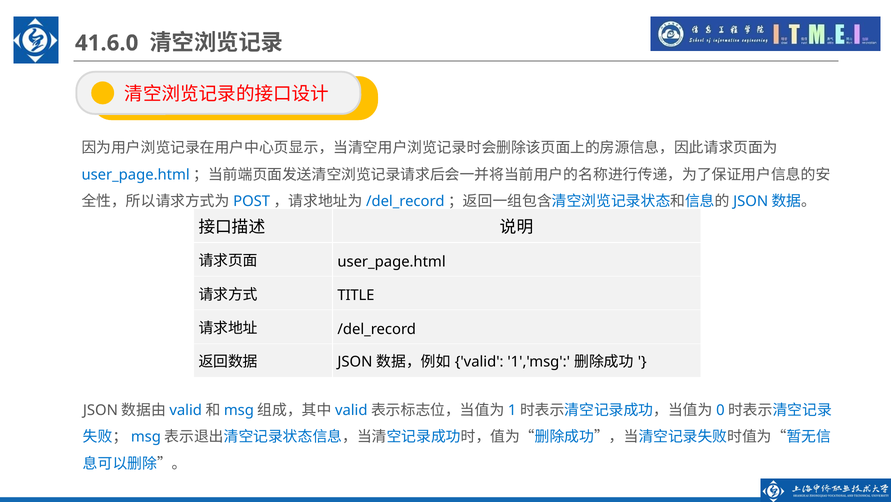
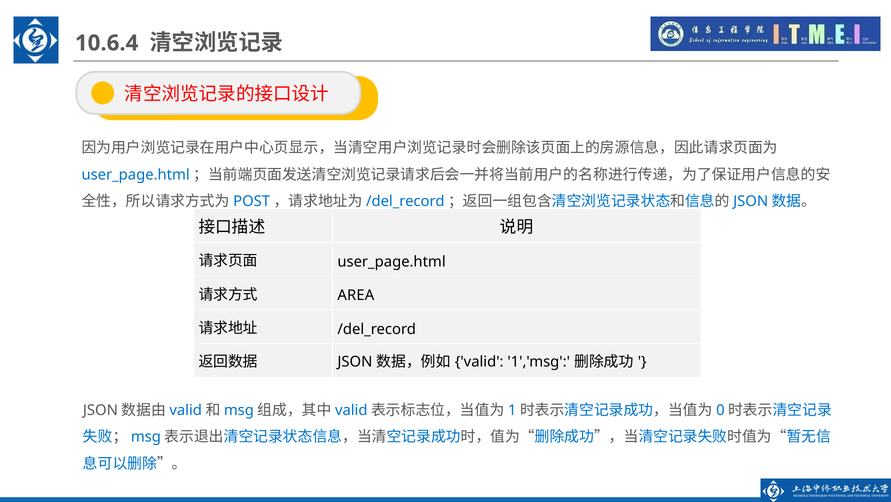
41.6.0: 41.6.0 -> 10.6.4
TITLE: TITLE -> AREA
